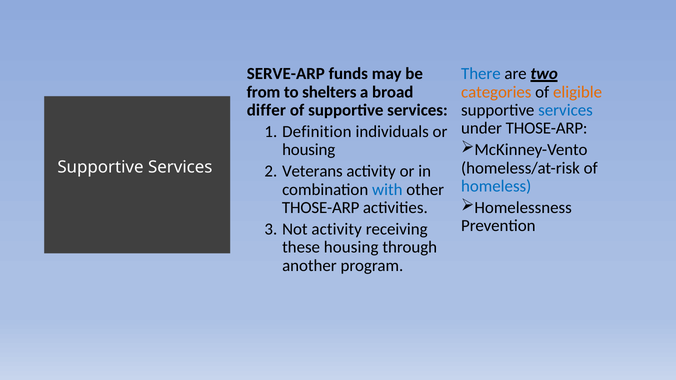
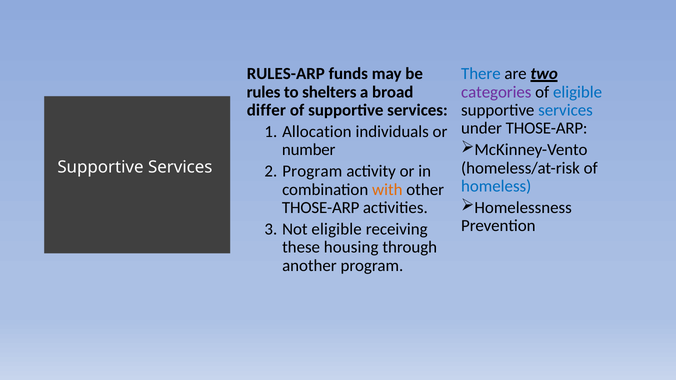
SERVE-ARP: SERVE-ARP -> RULES-ARP
from: from -> rules
categories colour: orange -> purple
eligible at (578, 92) colour: orange -> blue
Definition: Definition -> Allocation
housing at (309, 150): housing -> number
Veterans at (312, 171): Veterans -> Program
with colour: blue -> orange
Not activity: activity -> eligible
